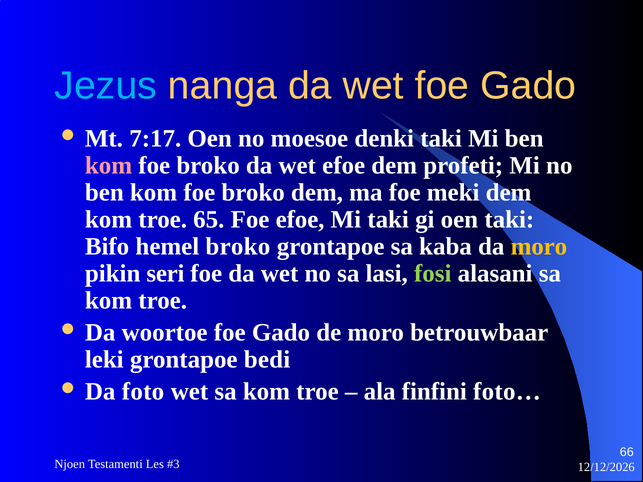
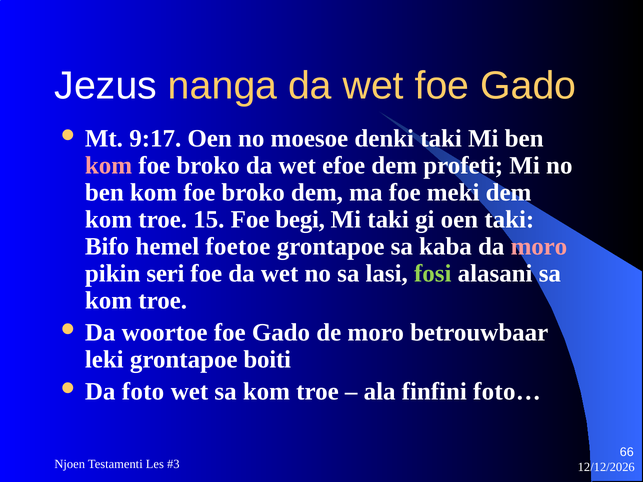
Jezus colour: light blue -> white
7:17: 7:17 -> 9:17
65: 65 -> 15
Foe efoe: efoe -> begi
hemel broko: broko -> foetoe
moro at (539, 247) colour: yellow -> pink
bedi: bedi -> boiti
